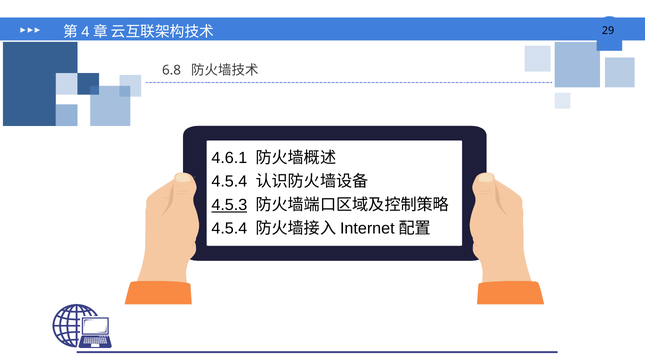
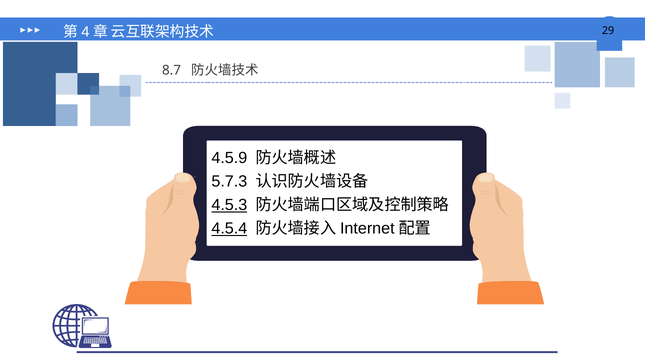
6.8: 6.8 -> 8.7
4.6.1: 4.6.1 -> 4.5.9
4.5.4 at (229, 181): 4.5.4 -> 5.7.3
4.5.4 at (229, 228) underline: none -> present
